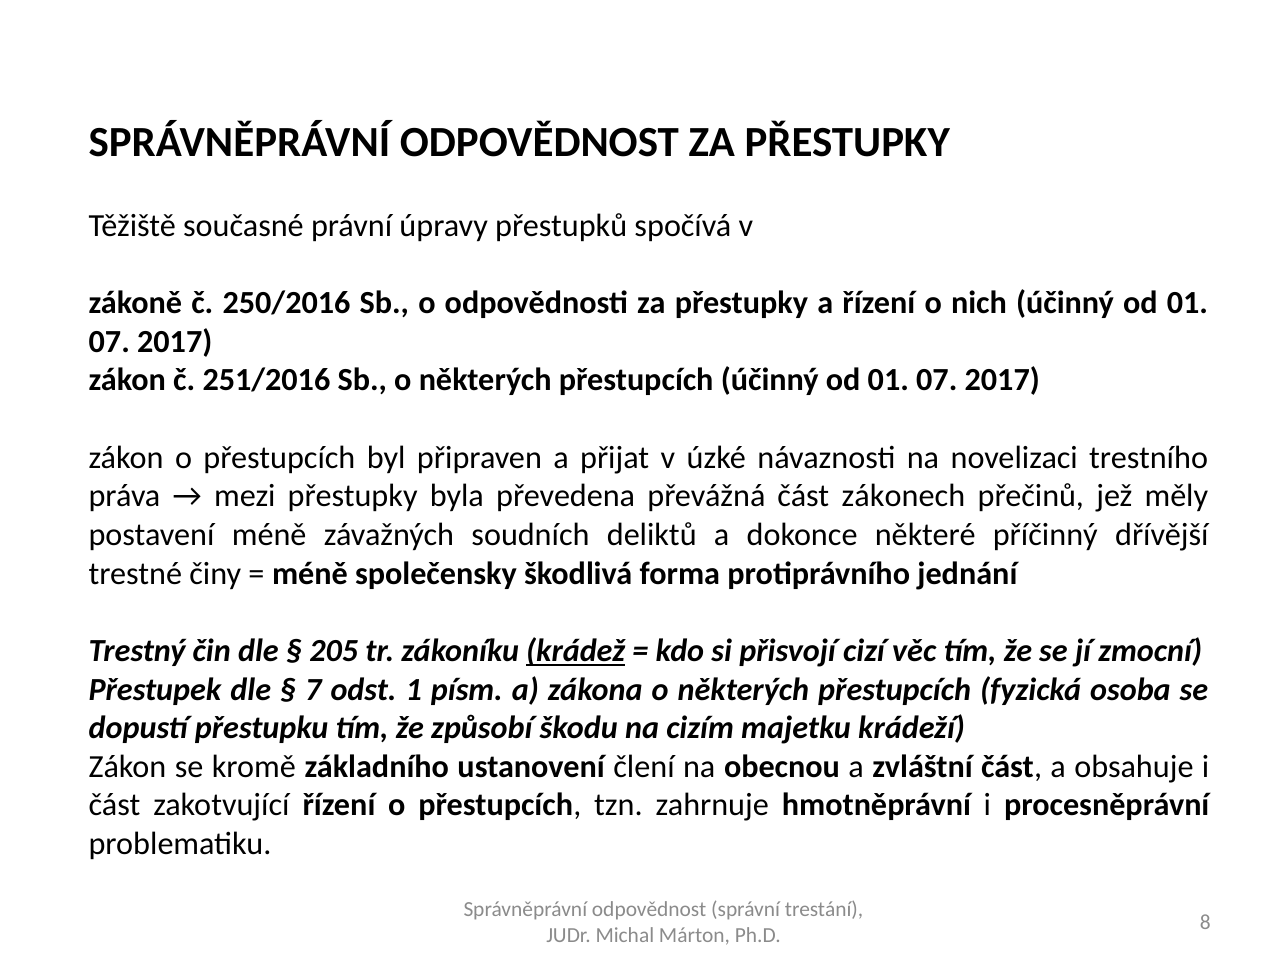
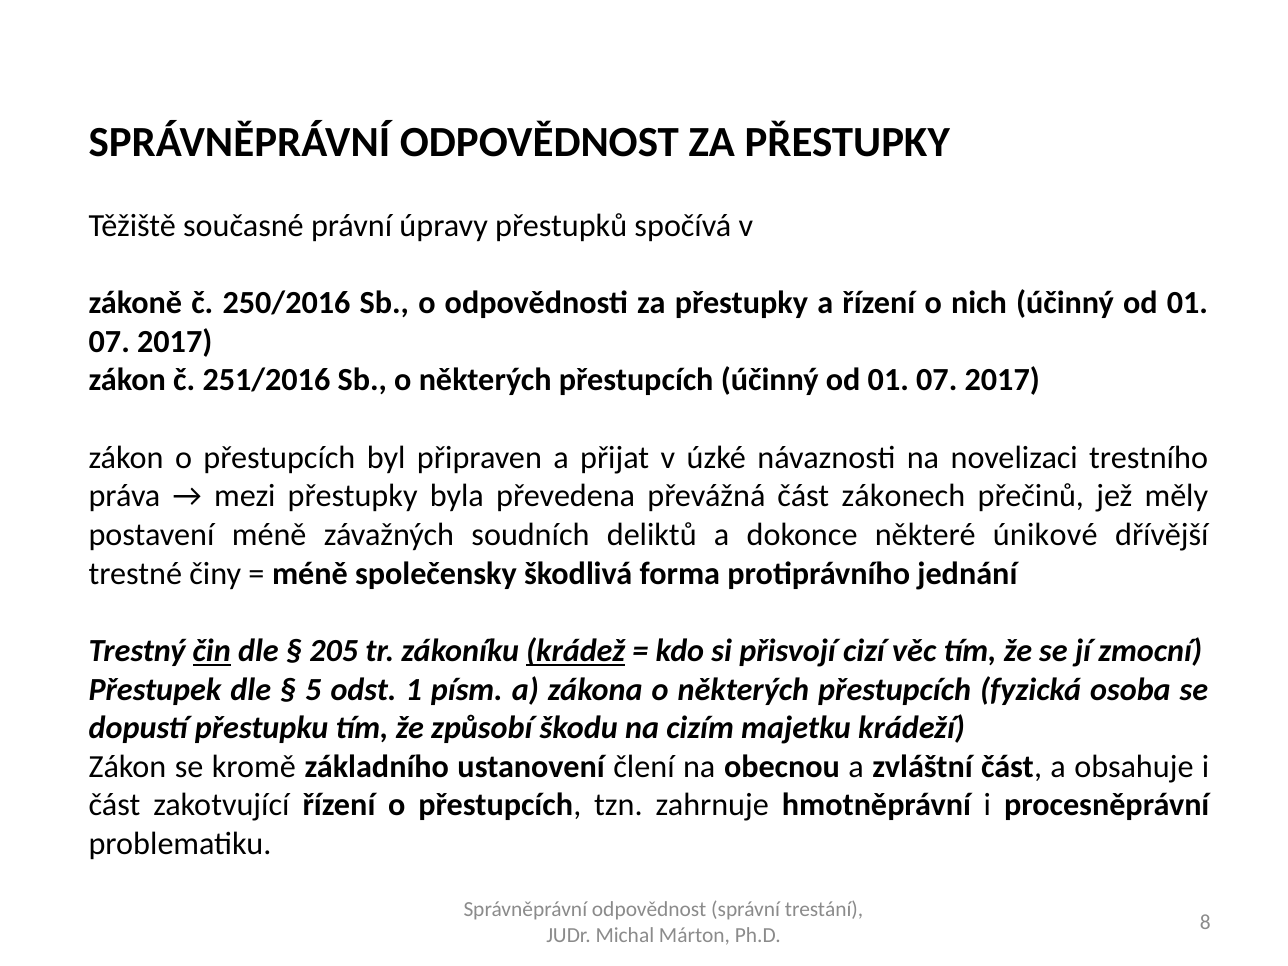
příčinný: příčinný -> únikové
čin underline: none -> present
7: 7 -> 5
